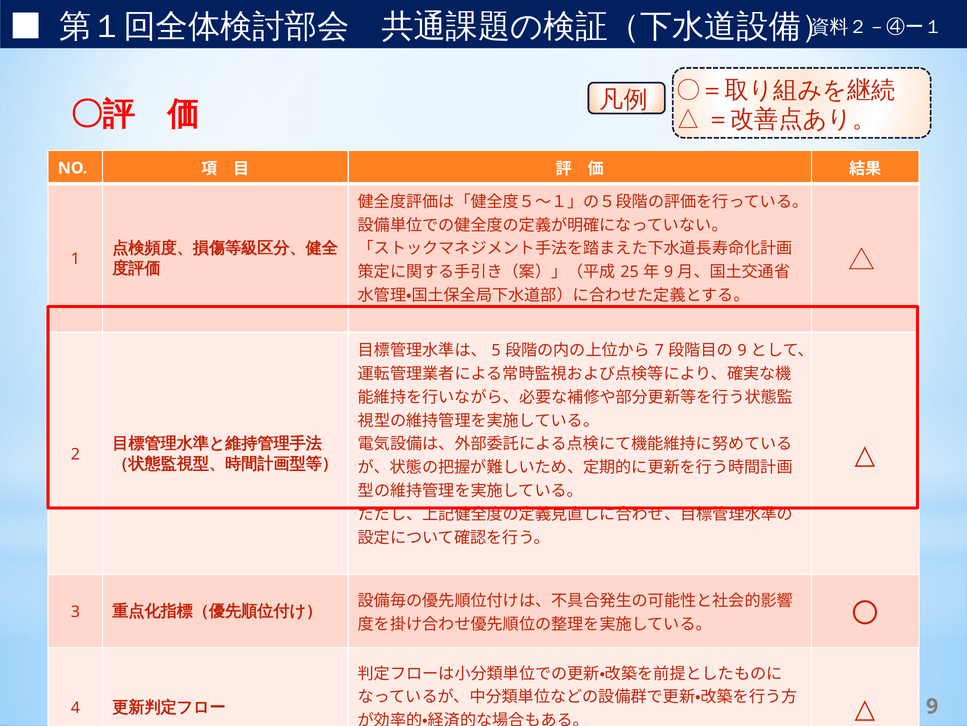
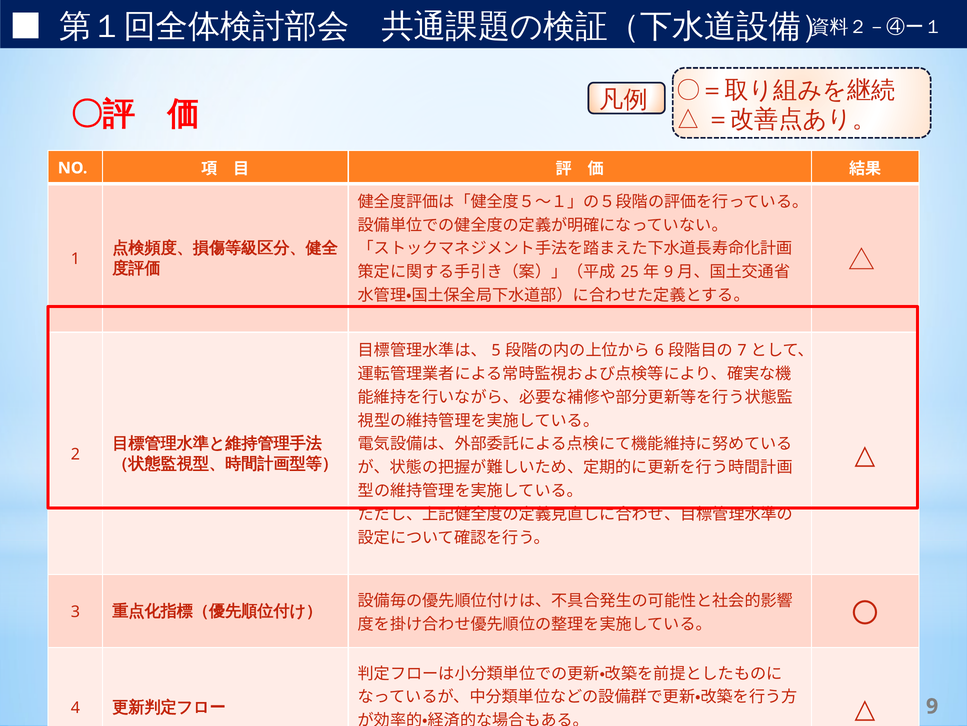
7: 7 -> 6
9 at (742, 350): 9 -> 7
